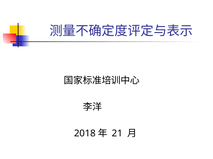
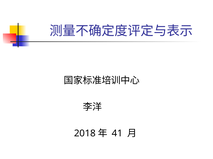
21: 21 -> 41
